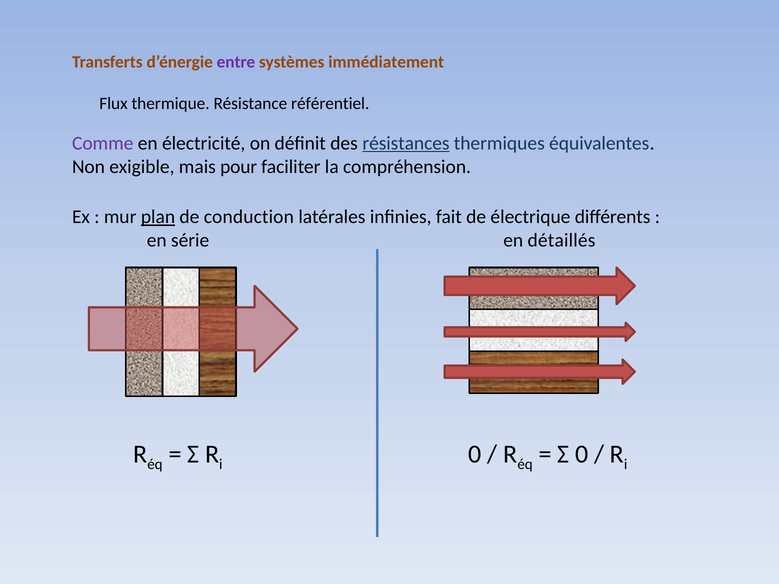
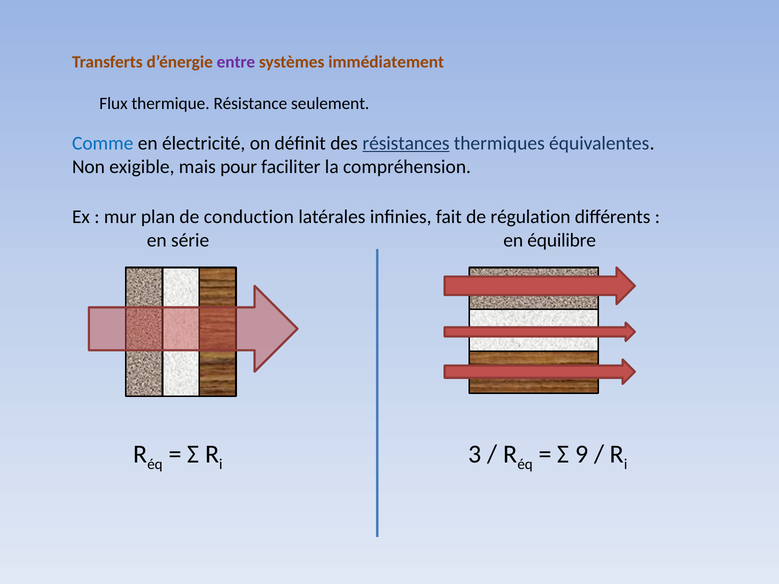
référentiel: référentiel -> seulement
Comme colour: purple -> blue
plan underline: present -> none
électrique: électrique -> régulation
détaillés: détaillés -> équilibre
0 at (475, 454): 0 -> 3
Σ 0: 0 -> 9
